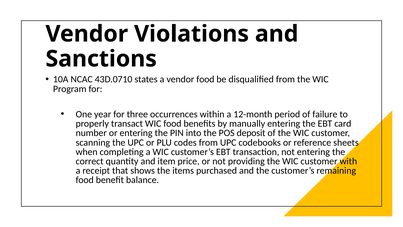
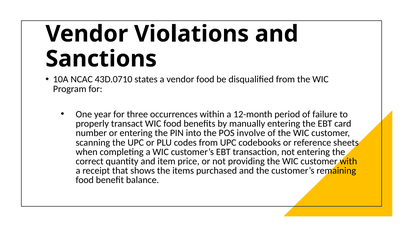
deposit: deposit -> involve
